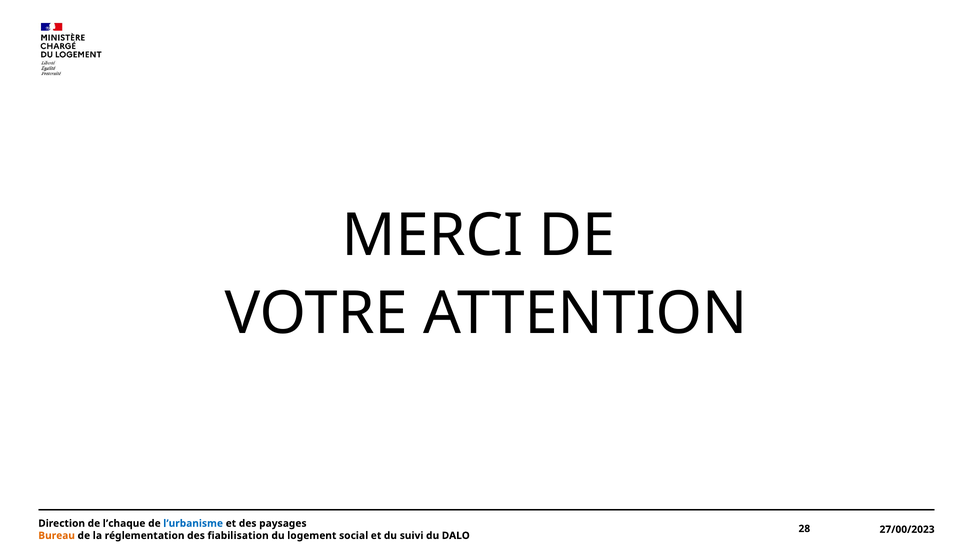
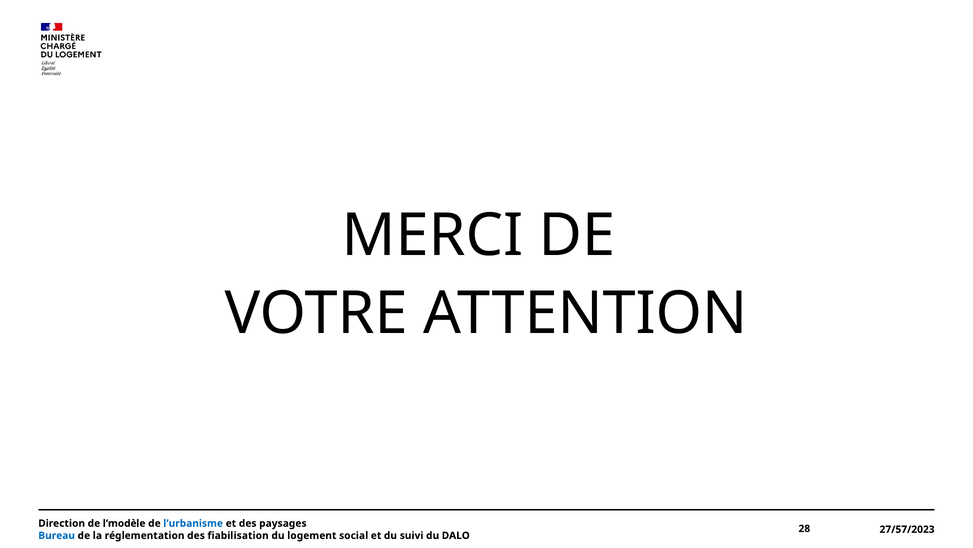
l’chaque: l’chaque -> l’modèle
27/00/2023: 27/00/2023 -> 27/57/2023
Bureau colour: orange -> blue
